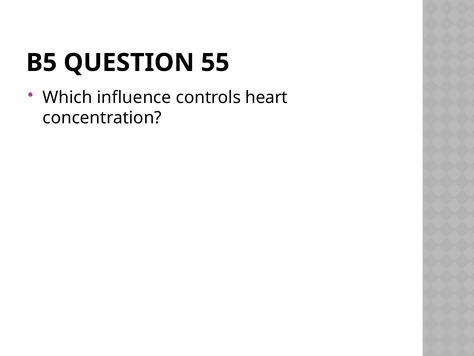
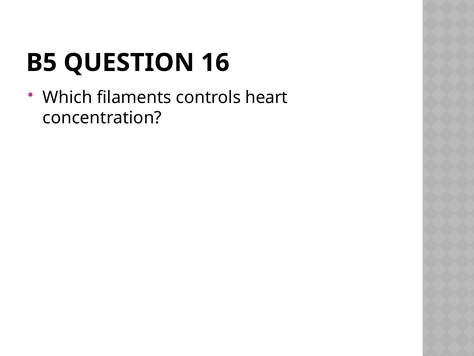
55: 55 -> 16
influence: influence -> filaments
